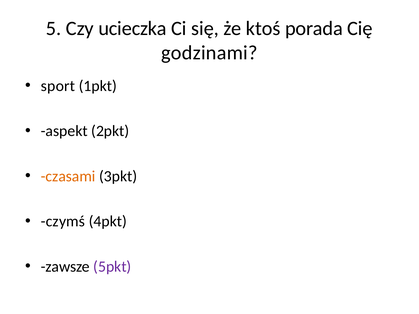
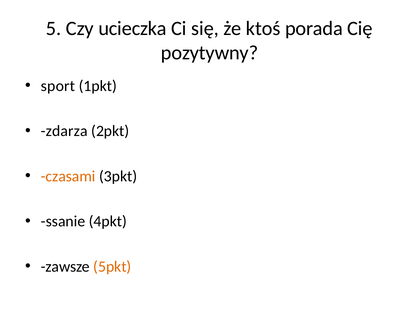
godzinami: godzinami -> pozytywny
aspekt: aspekt -> zdarza
czymś: czymś -> ssanie
5pkt colour: purple -> orange
